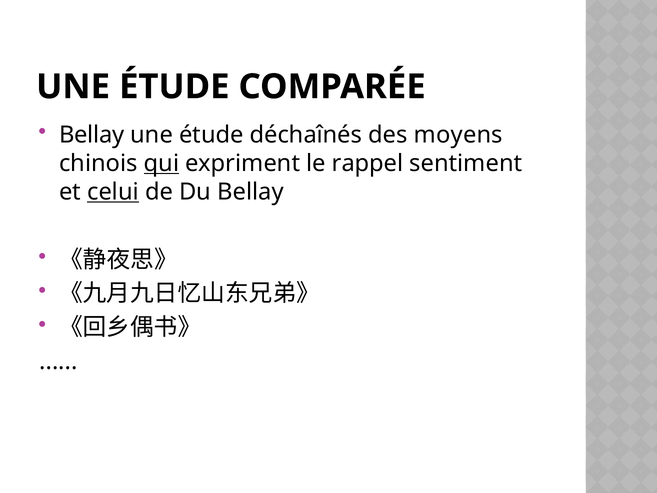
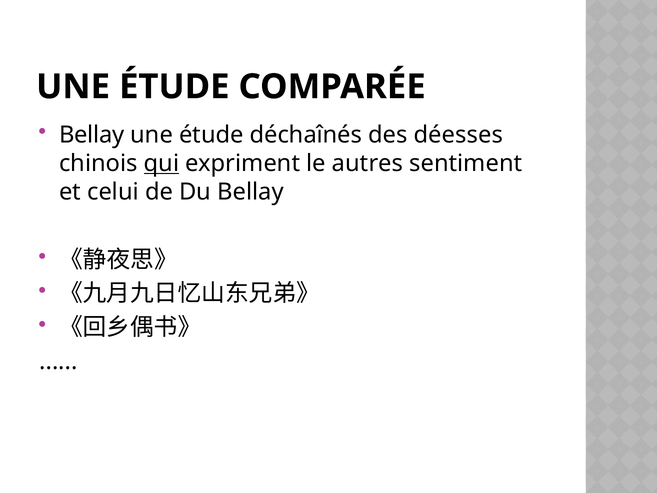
moyens: moyens -> déesses
rappel: rappel -> autres
celui underline: present -> none
